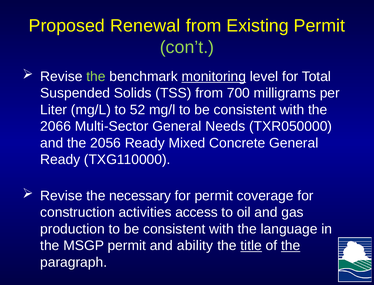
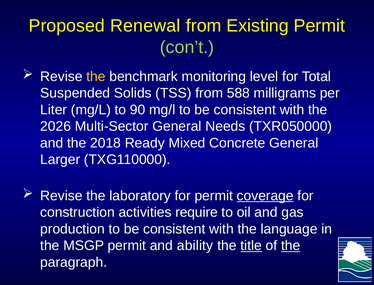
the at (96, 76) colour: light green -> yellow
monitoring underline: present -> none
700: 700 -> 588
52: 52 -> 90
2066: 2066 -> 2026
2056: 2056 -> 2018
Ready at (60, 160): Ready -> Larger
necessary: necessary -> laboratory
coverage underline: none -> present
access: access -> require
